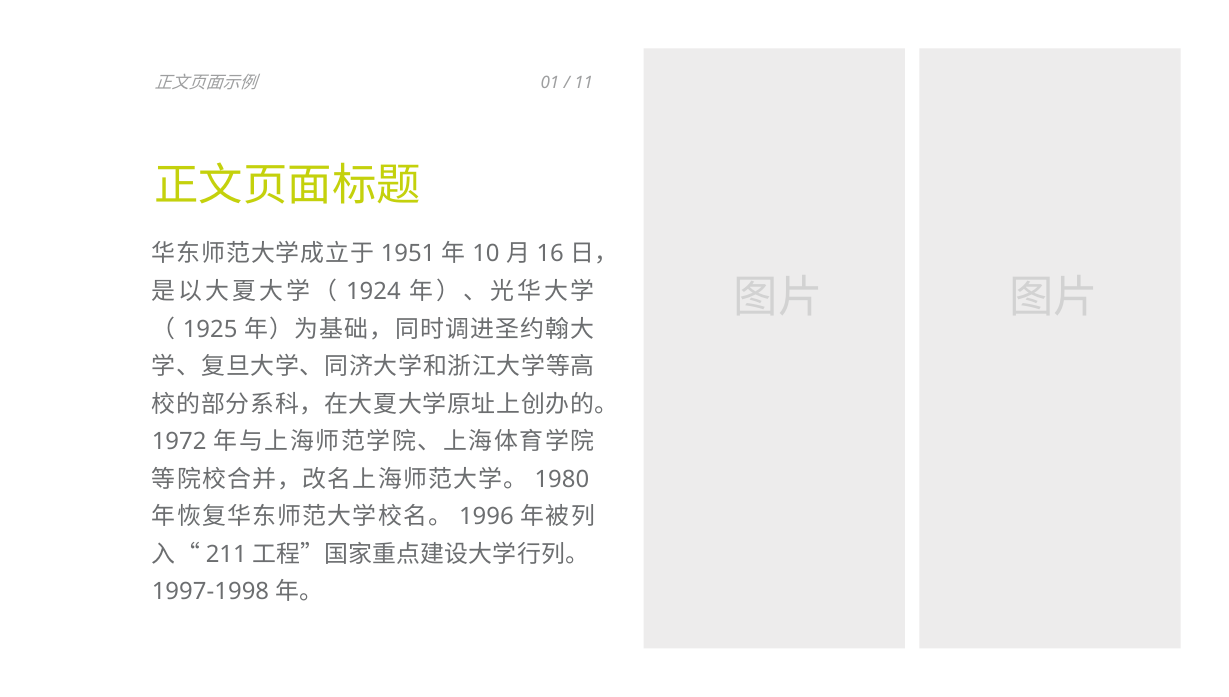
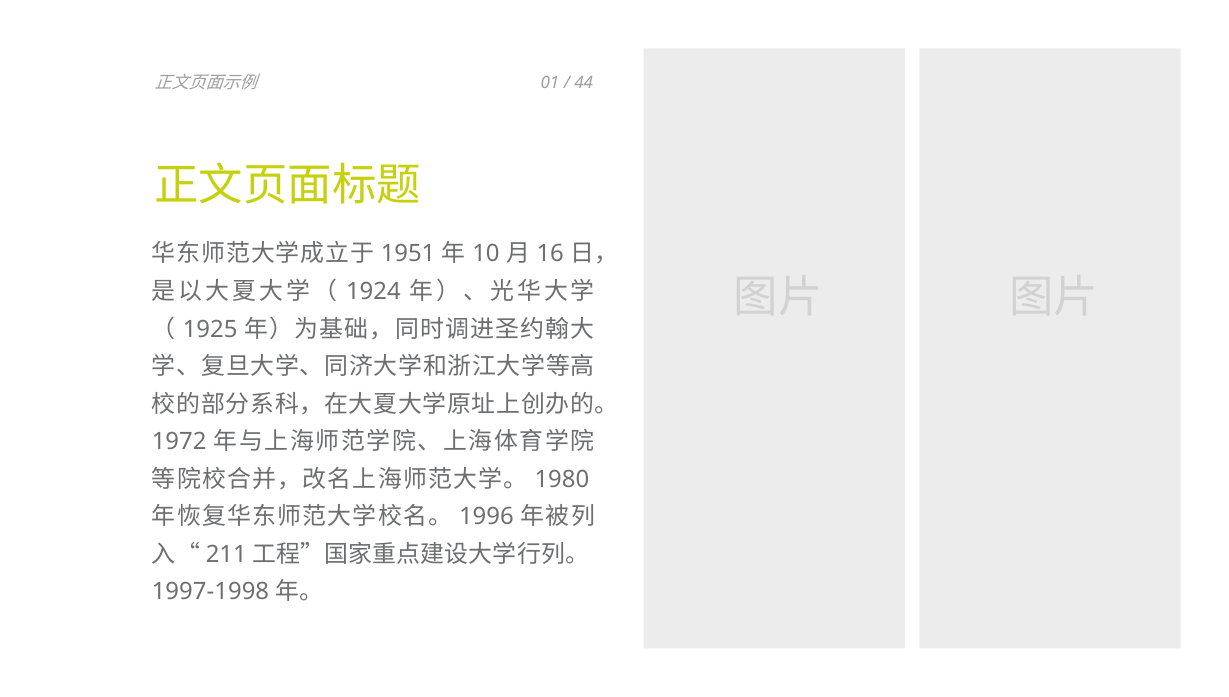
11: 11 -> 44
